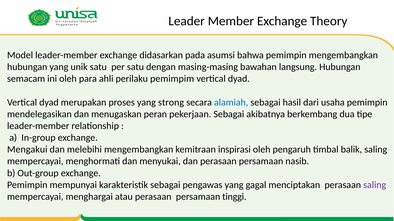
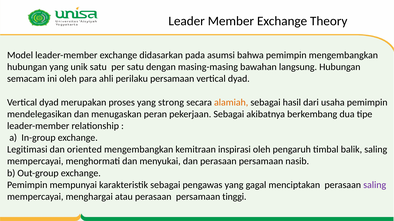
perilaku pemimpim: pemimpim -> persamaan
alamiah colour: blue -> orange
Mengakui: Mengakui -> Legitimasi
melebihi: melebihi -> oriented
